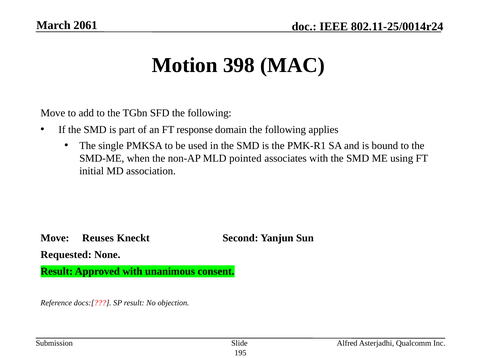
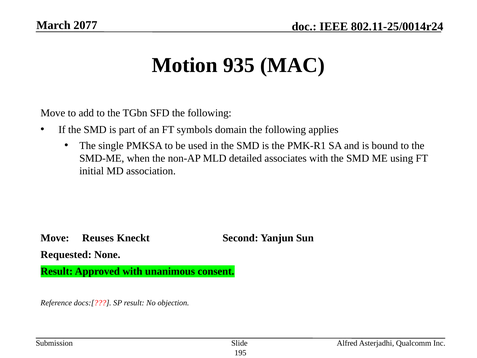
2061: 2061 -> 2077
398: 398 -> 935
response: response -> symbols
pointed: pointed -> detailed
